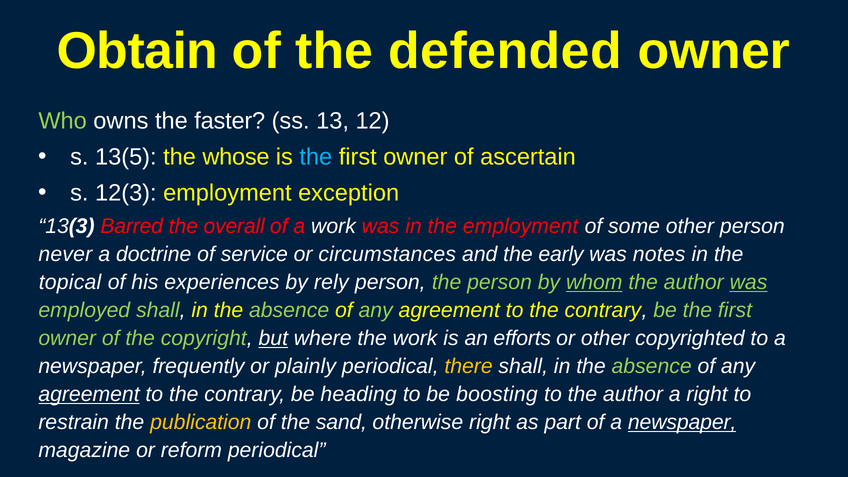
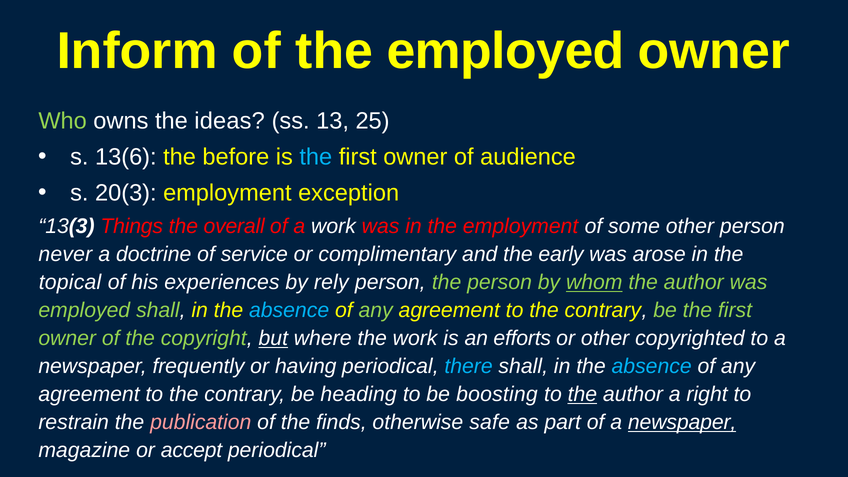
Obtain: Obtain -> Inform
the defended: defended -> employed
faster: faster -> ideas
12: 12 -> 25
13(5: 13(5 -> 13(6
whose: whose -> before
ascertain: ascertain -> audience
12(3: 12(3 -> 20(3
Barred: Barred -> Things
circumstances: circumstances -> complimentary
notes: notes -> arose
was at (748, 282) underline: present -> none
absence at (289, 310) colour: light green -> light blue
plainly: plainly -> having
there colour: yellow -> light blue
absence at (652, 366) colour: light green -> light blue
agreement at (89, 394) underline: present -> none
the at (582, 394) underline: none -> present
publication colour: yellow -> pink
sand: sand -> finds
otherwise right: right -> safe
reform: reform -> accept
